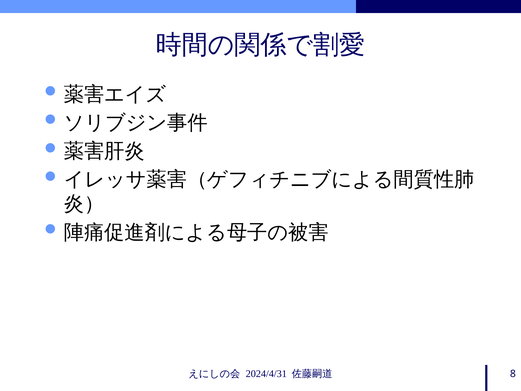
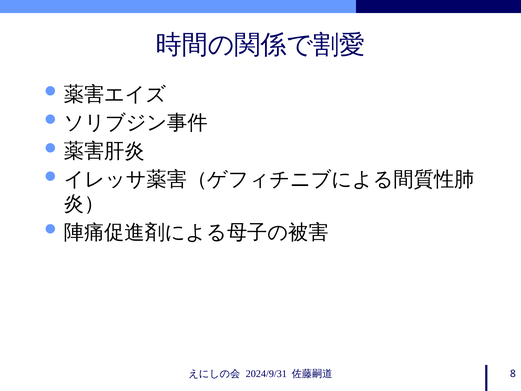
2024/4/31: 2024/4/31 -> 2024/9/31
